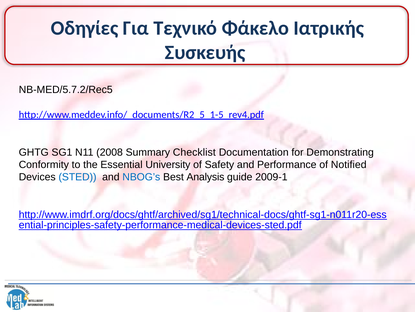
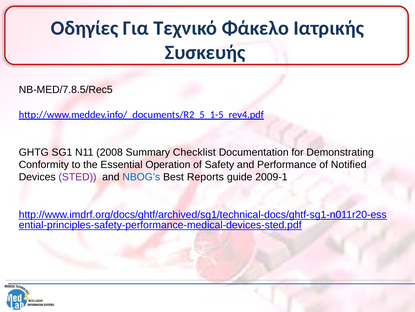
NB-MED/5.7.2/Rec5: NB-MED/5.7.2/Rec5 -> NB-MED/7.8.5/Rec5
University: University -> Operation
STED colour: blue -> purple
Analysis: Analysis -> Reports
